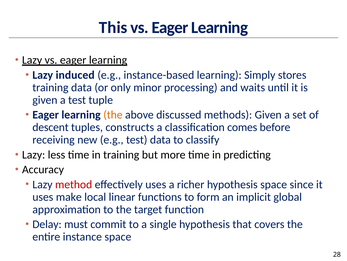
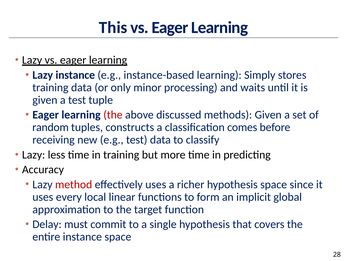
Lazy induced: induced -> instance
the at (113, 115) colour: orange -> red
descent: descent -> random
make: make -> every
